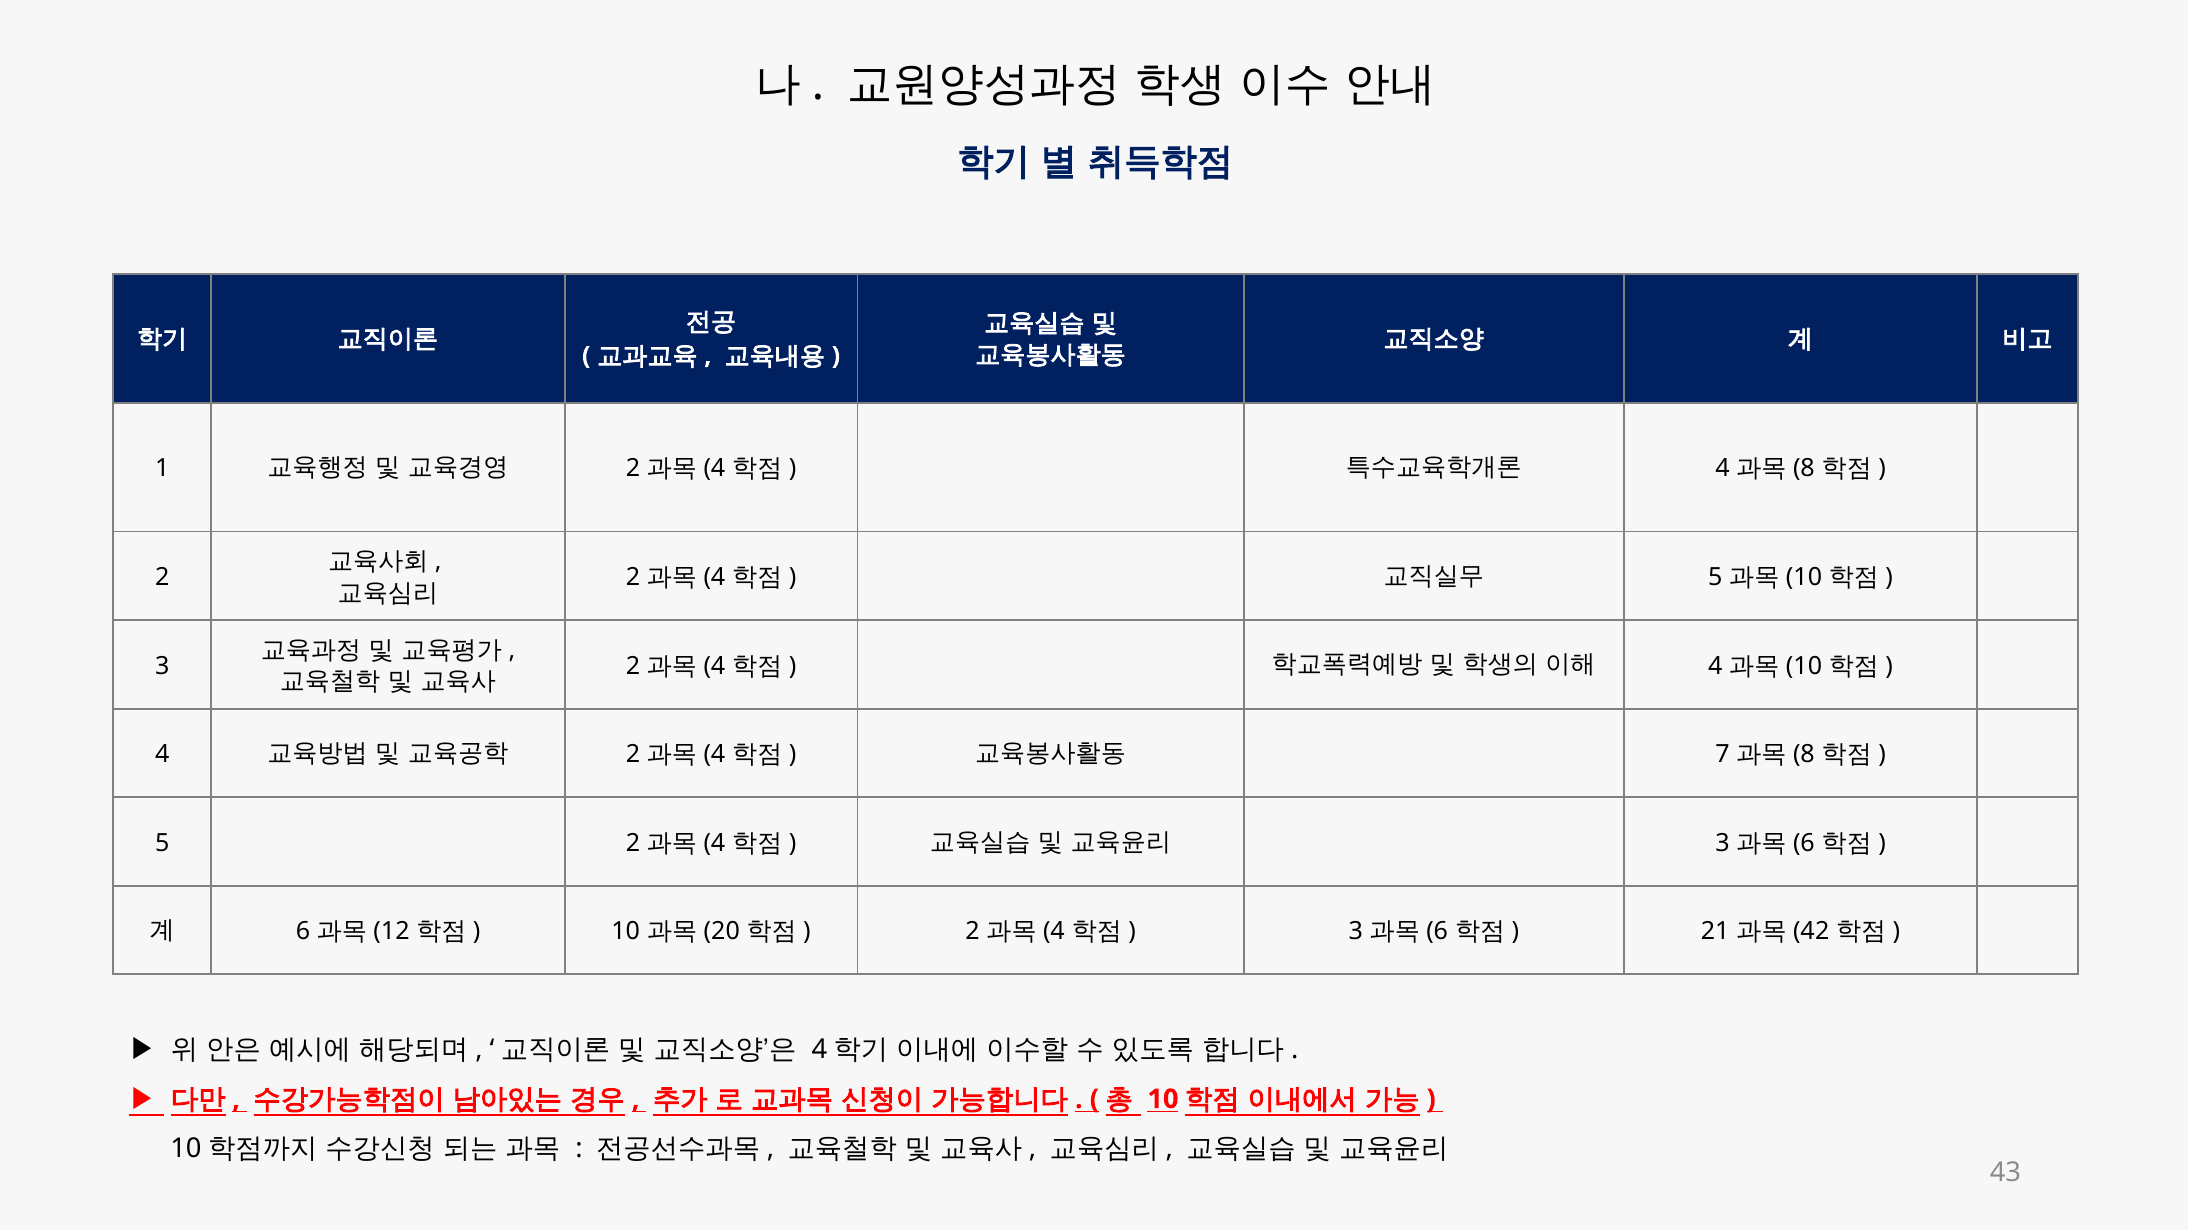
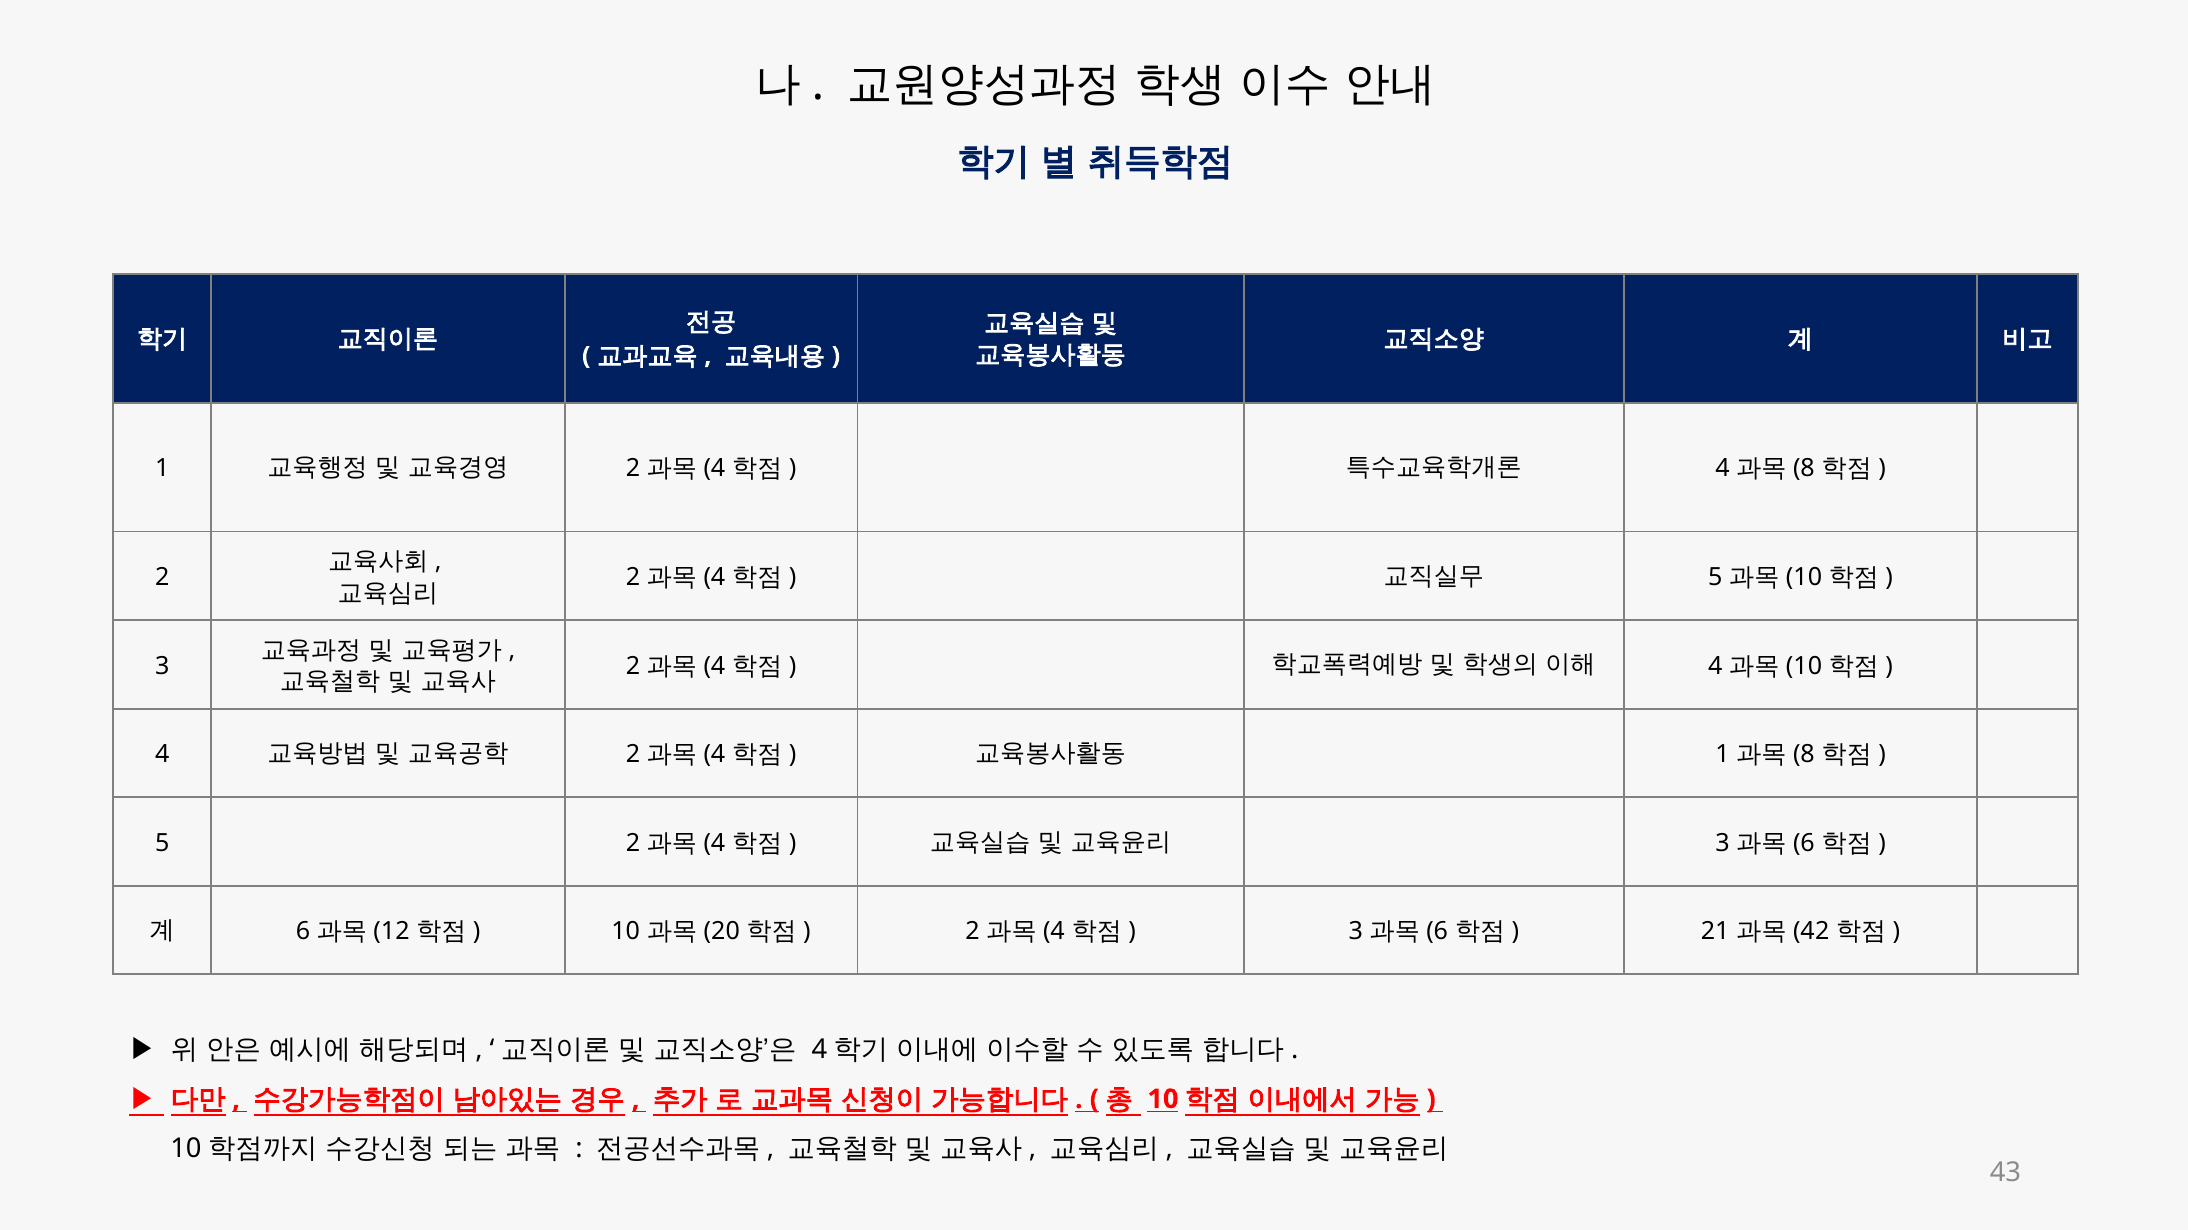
7 at (1723, 755): 7 -> 1
